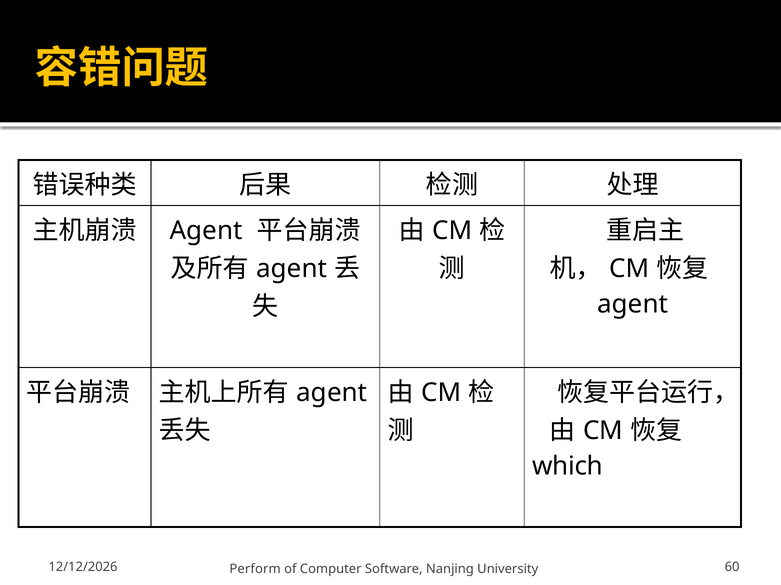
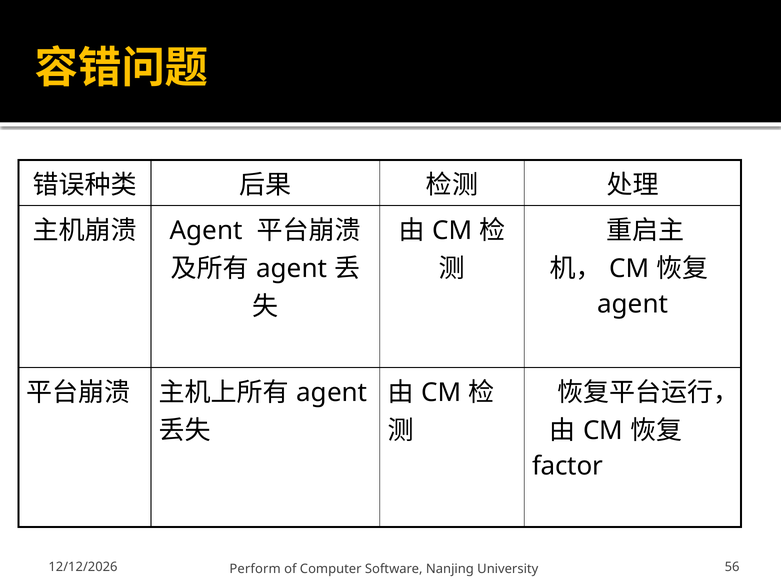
which: which -> factor
60: 60 -> 56
